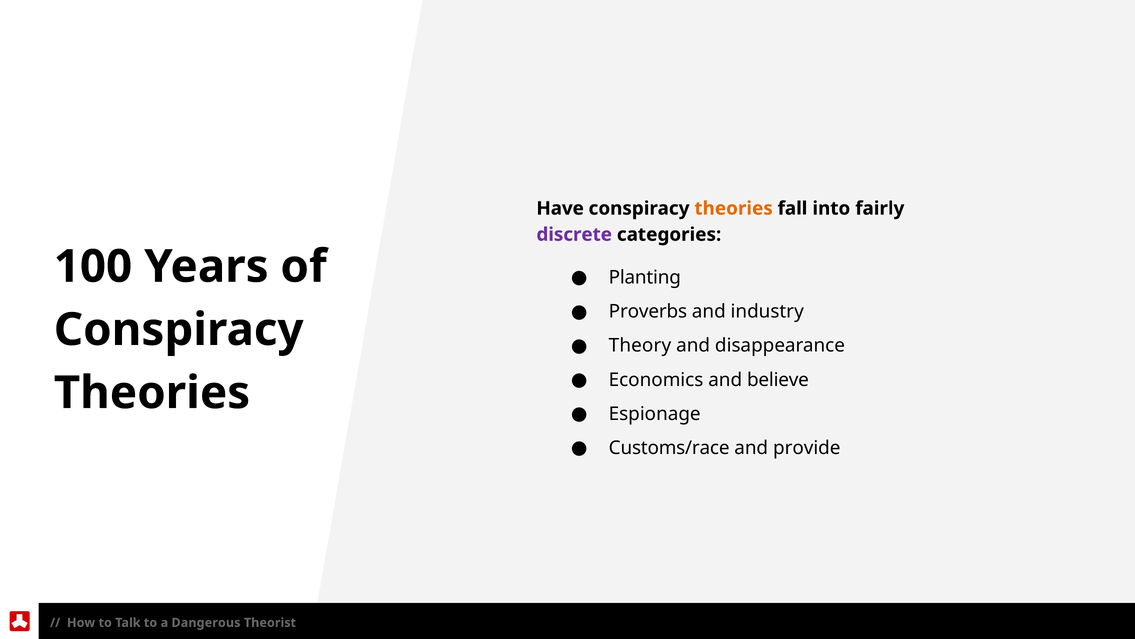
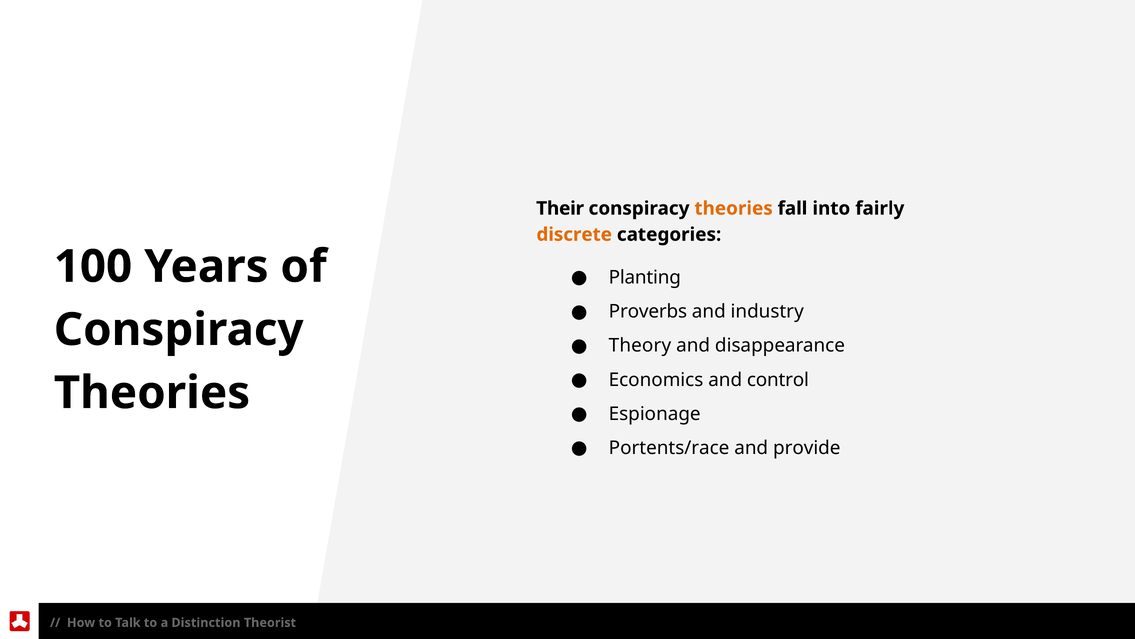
Have: Have -> Their
discrete colour: purple -> orange
believe: believe -> control
Customs/race: Customs/race -> Portents/race
Dangerous: Dangerous -> Distinction
